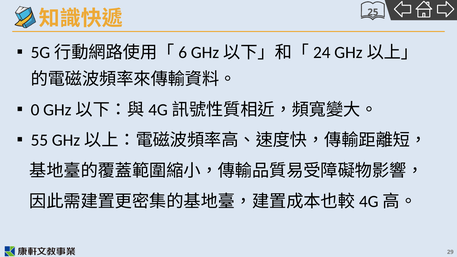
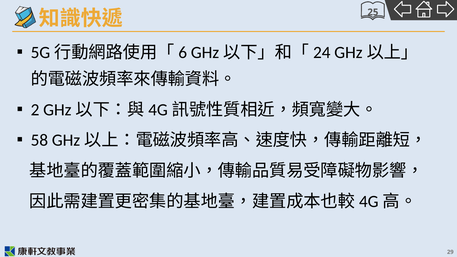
0: 0 -> 2
55: 55 -> 58
